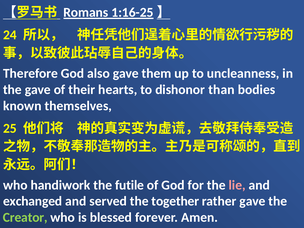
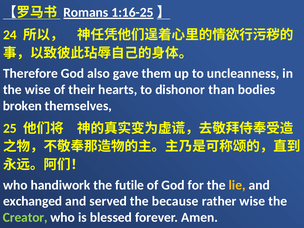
the gave: gave -> wise
known: known -> broken
lie colour: pink -> yellow
together: together -> because
rather gave: gave -> wise
